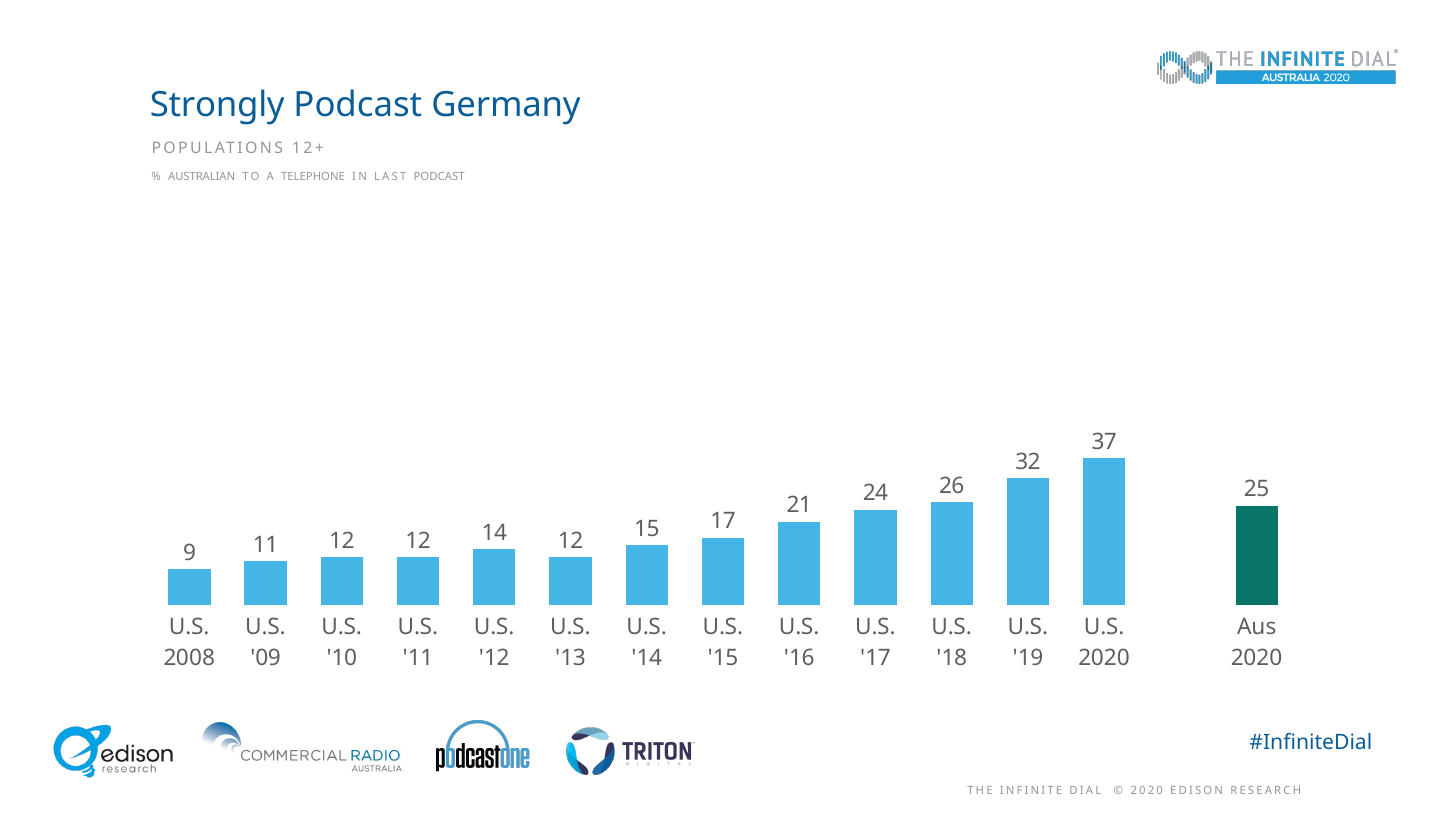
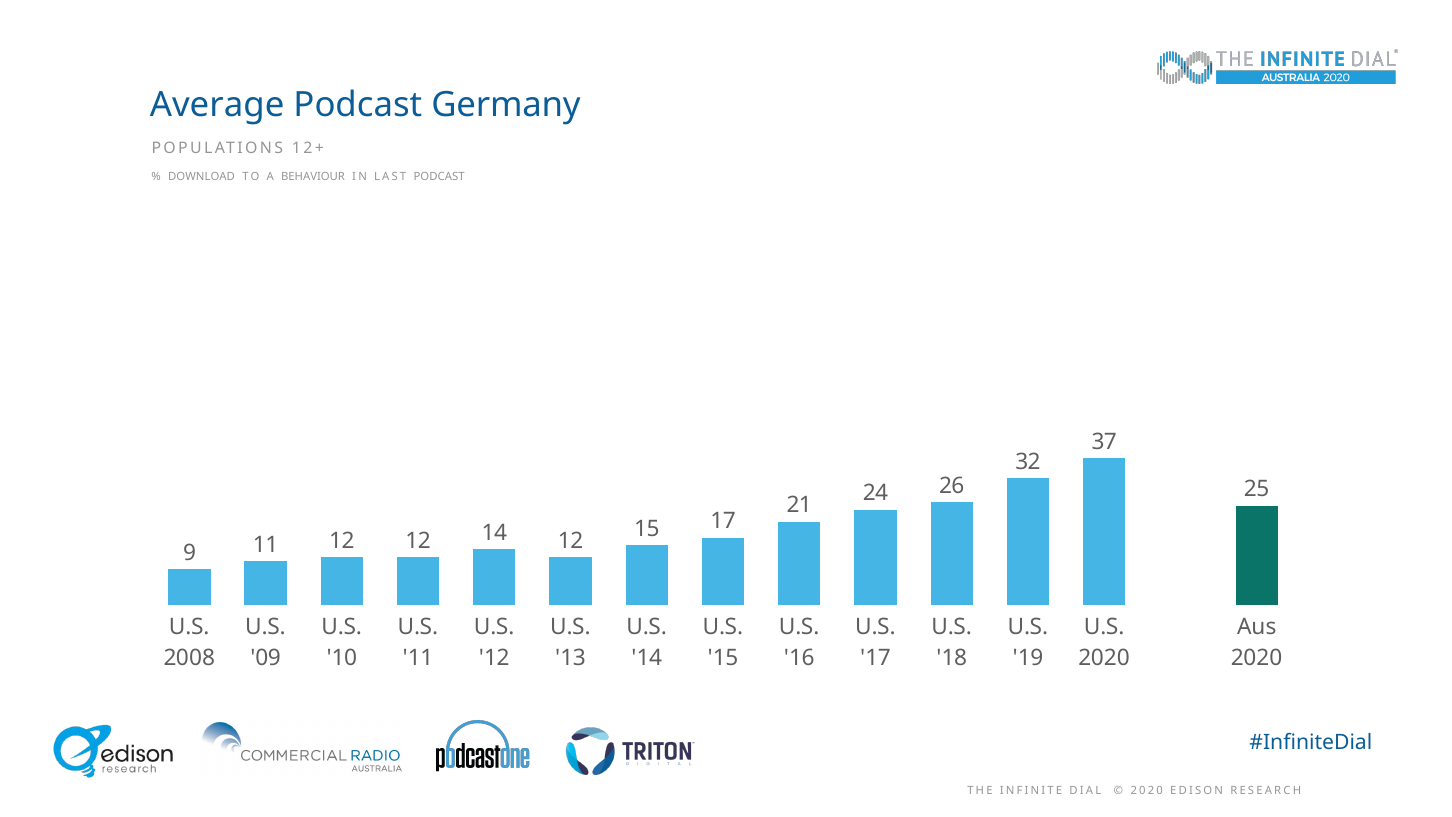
Strongly: Strongly -> Average
AUSTRALIAN: AUSTRALIAN -> DOWNLOAD
TELEPHONE: TELEPHONE -> BEHAVIOUR
